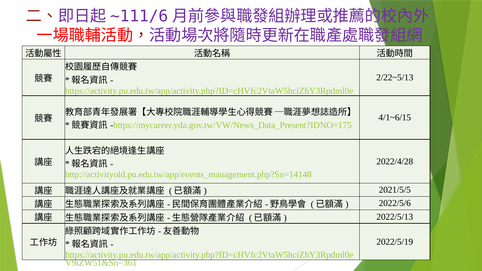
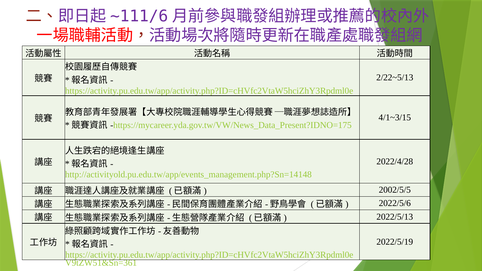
4/1~6/15: 4/1~6/15 -> 4/1~3/15
2021/5/5: 2021/5/5 -> 2002/5/5
